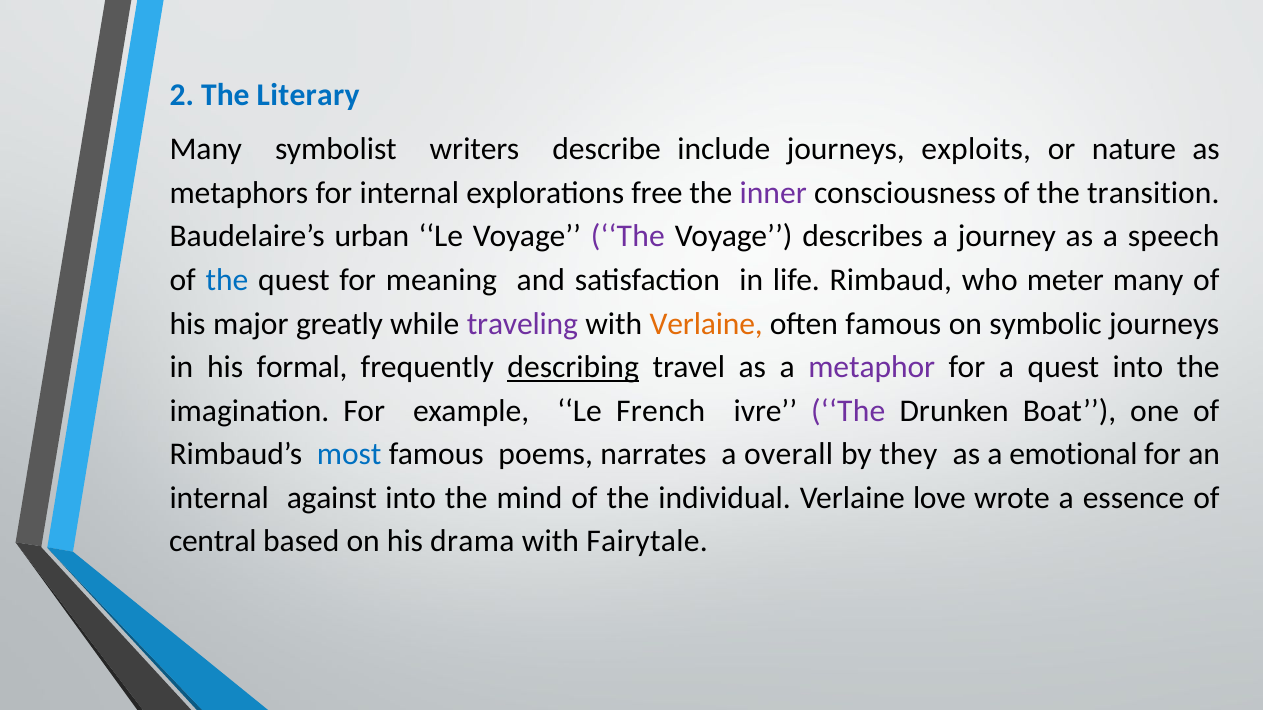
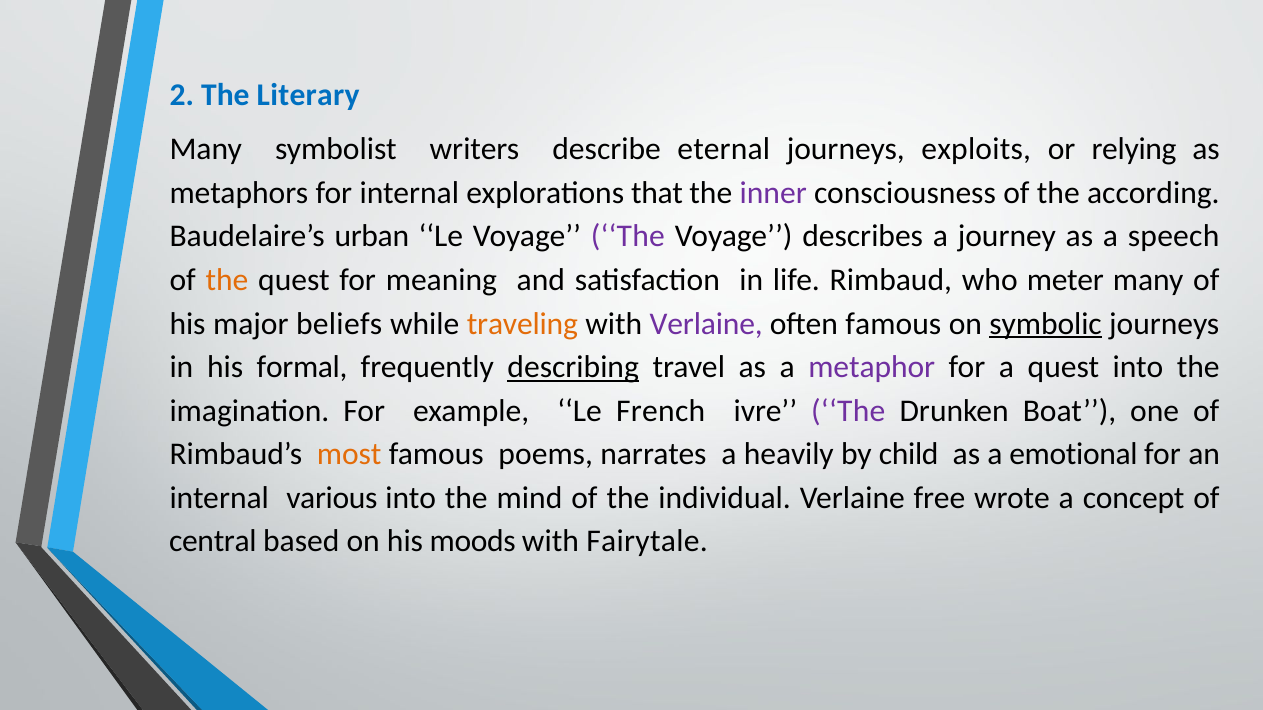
include: include -> eternal
nature: nature -> relying
free: free -> that
transition: transition -> according
the at (227, 280) colour: blue -> orange
greatly: greatly -> beliefs
traveling colour: purple -> orange
Verlaine at (706, 324) colour: orange -> purple
symbolic underline: none -> present
most colour: blue -> orange
overall: overall -> heavily
they: they -> child
against: against -> various
love: love -> free
essence: essence -> concept
drama: drama -> moods
